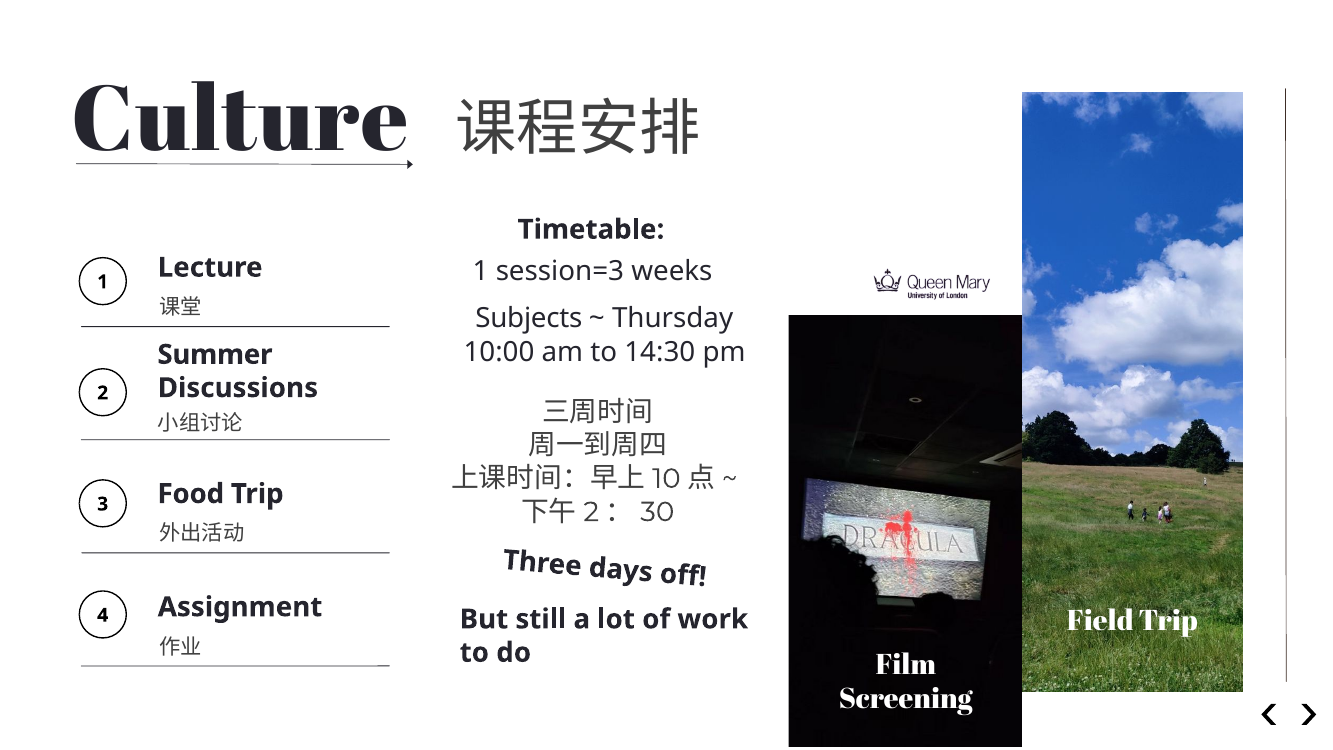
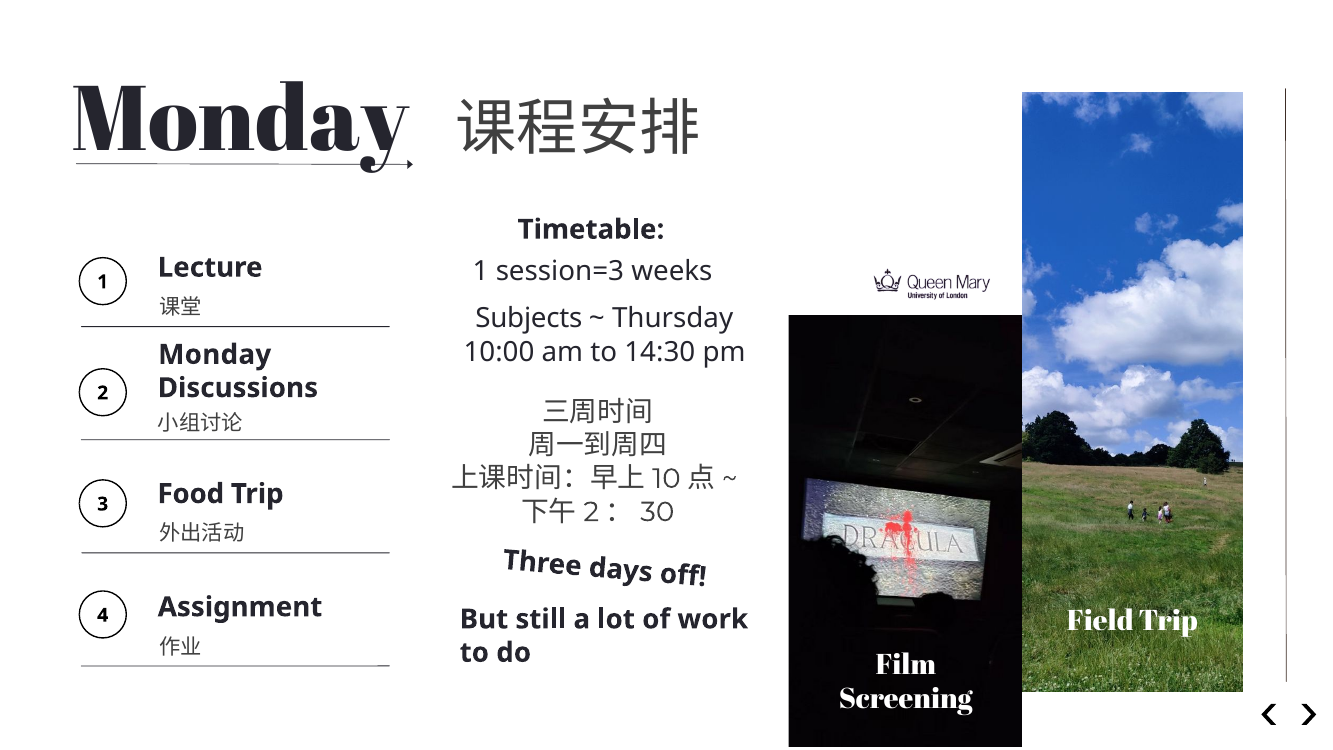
Culture at (240, 120): Culture -> Monday
Summer at (215, 355): Summer -> Monday
